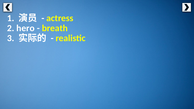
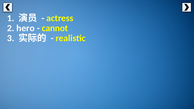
breath: breath -> cannot
